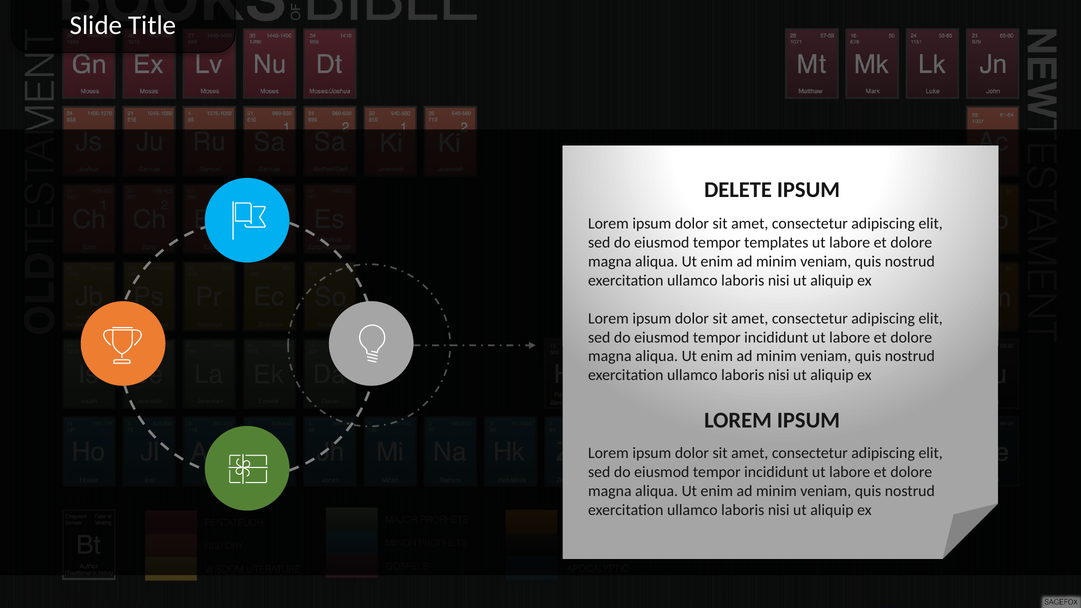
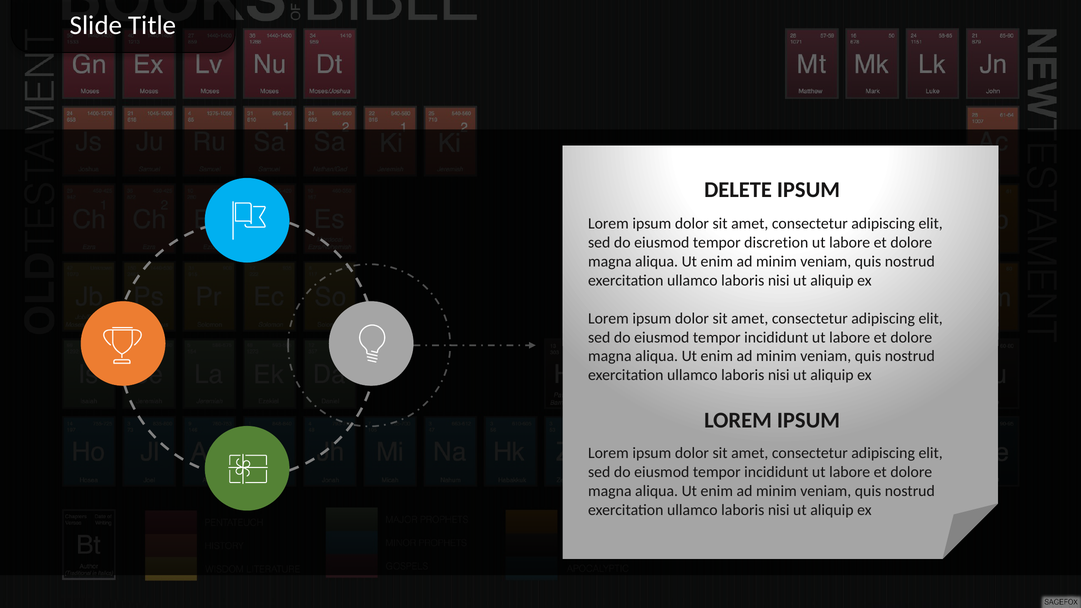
templates: templates -> discretion
